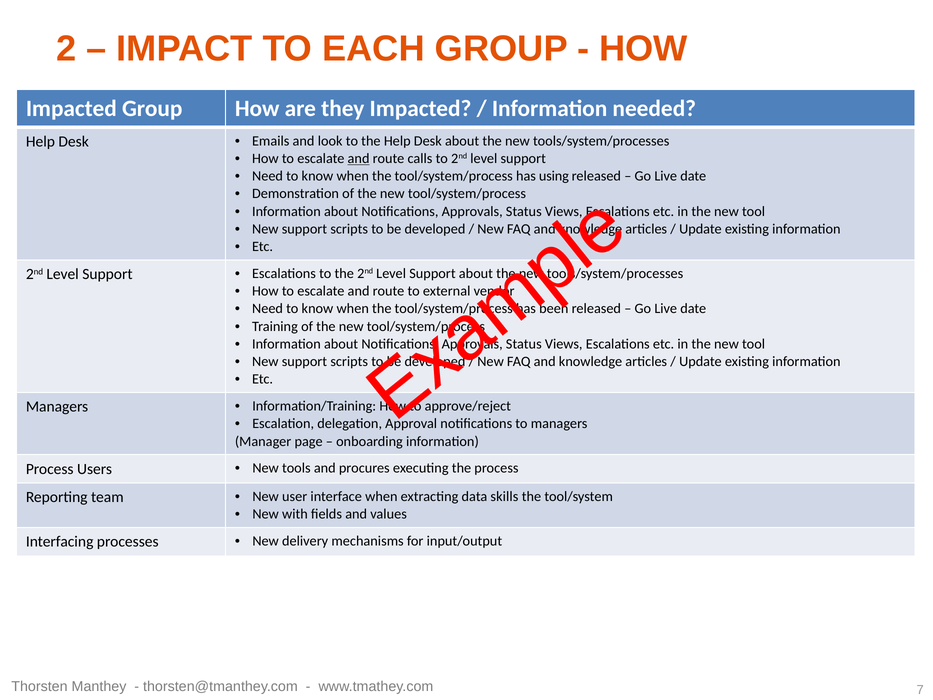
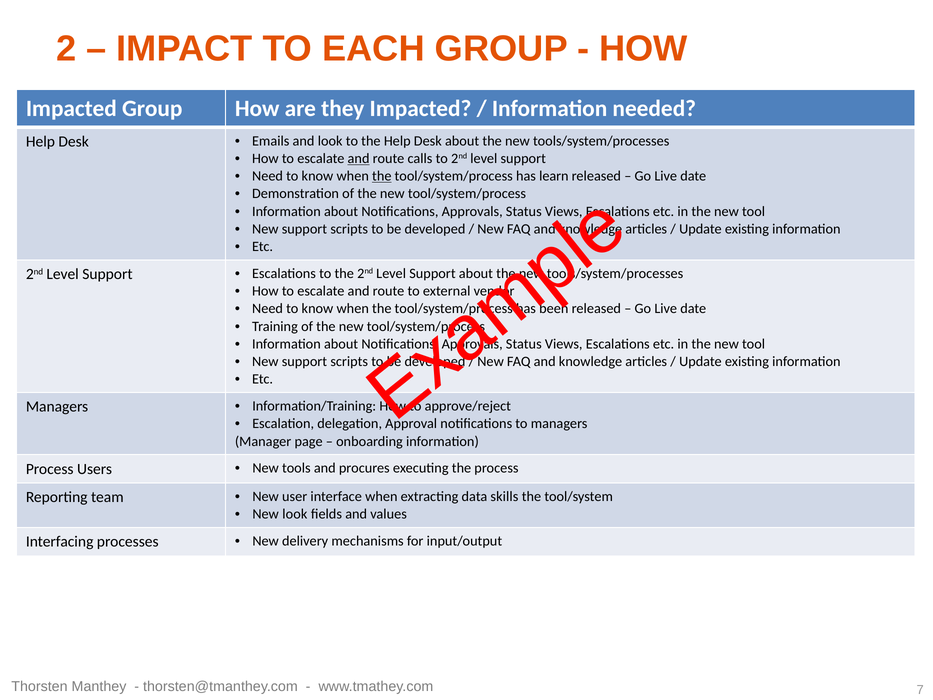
the at (382, 176) underline: none -> present
using: using -> learn
New with: with -> look
